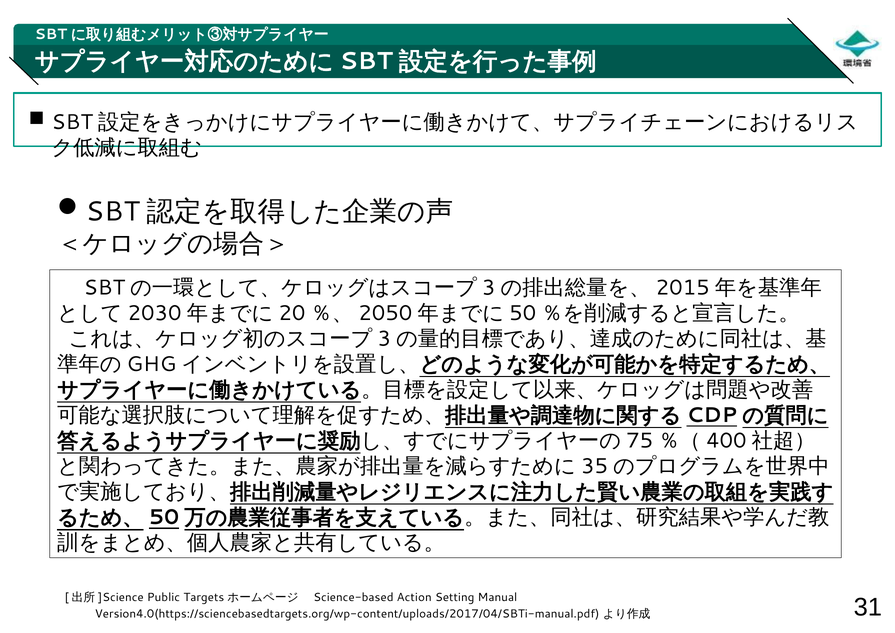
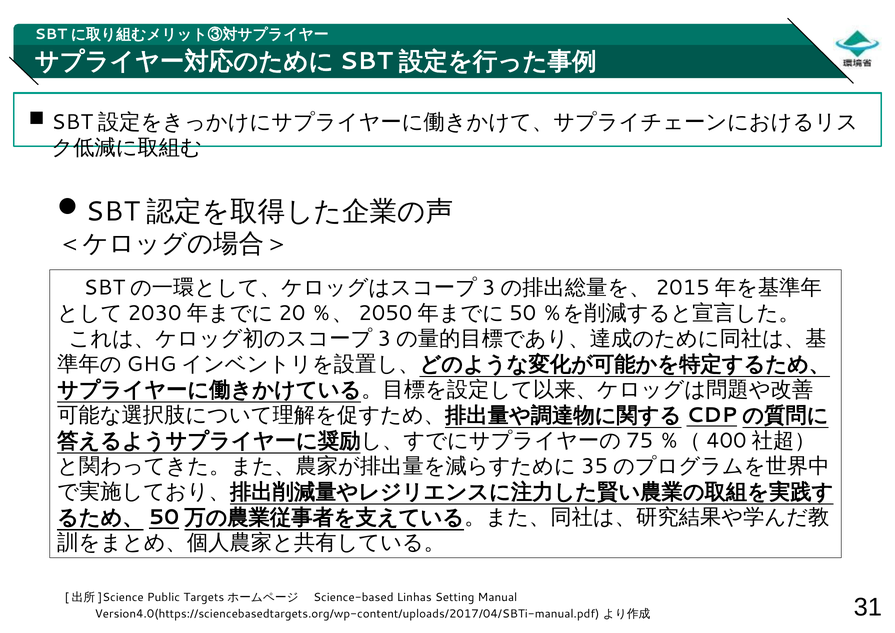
Action: Action -> Linhas
